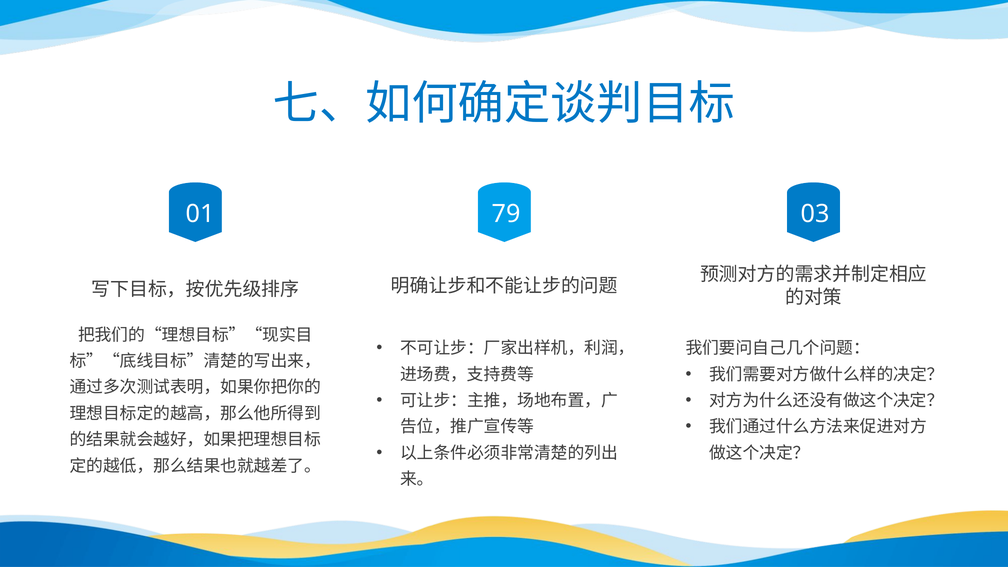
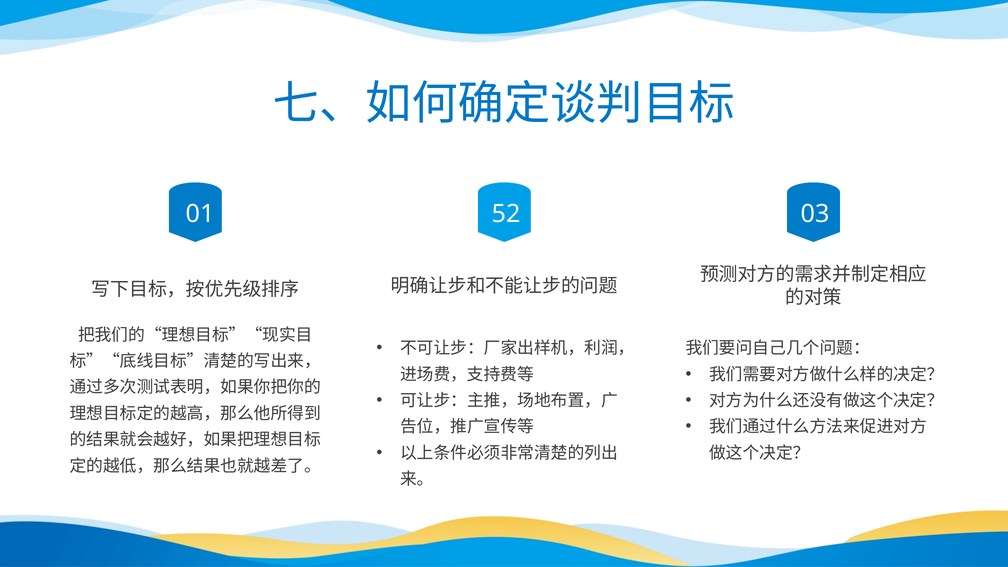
79: 79 -> 52
